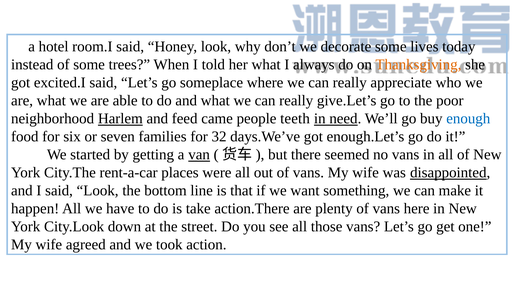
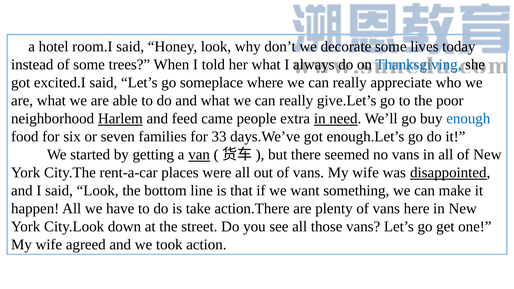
Thanksgiving colour: orange -> blue
teeth: teeth -> extra
32: 32 -> 33
